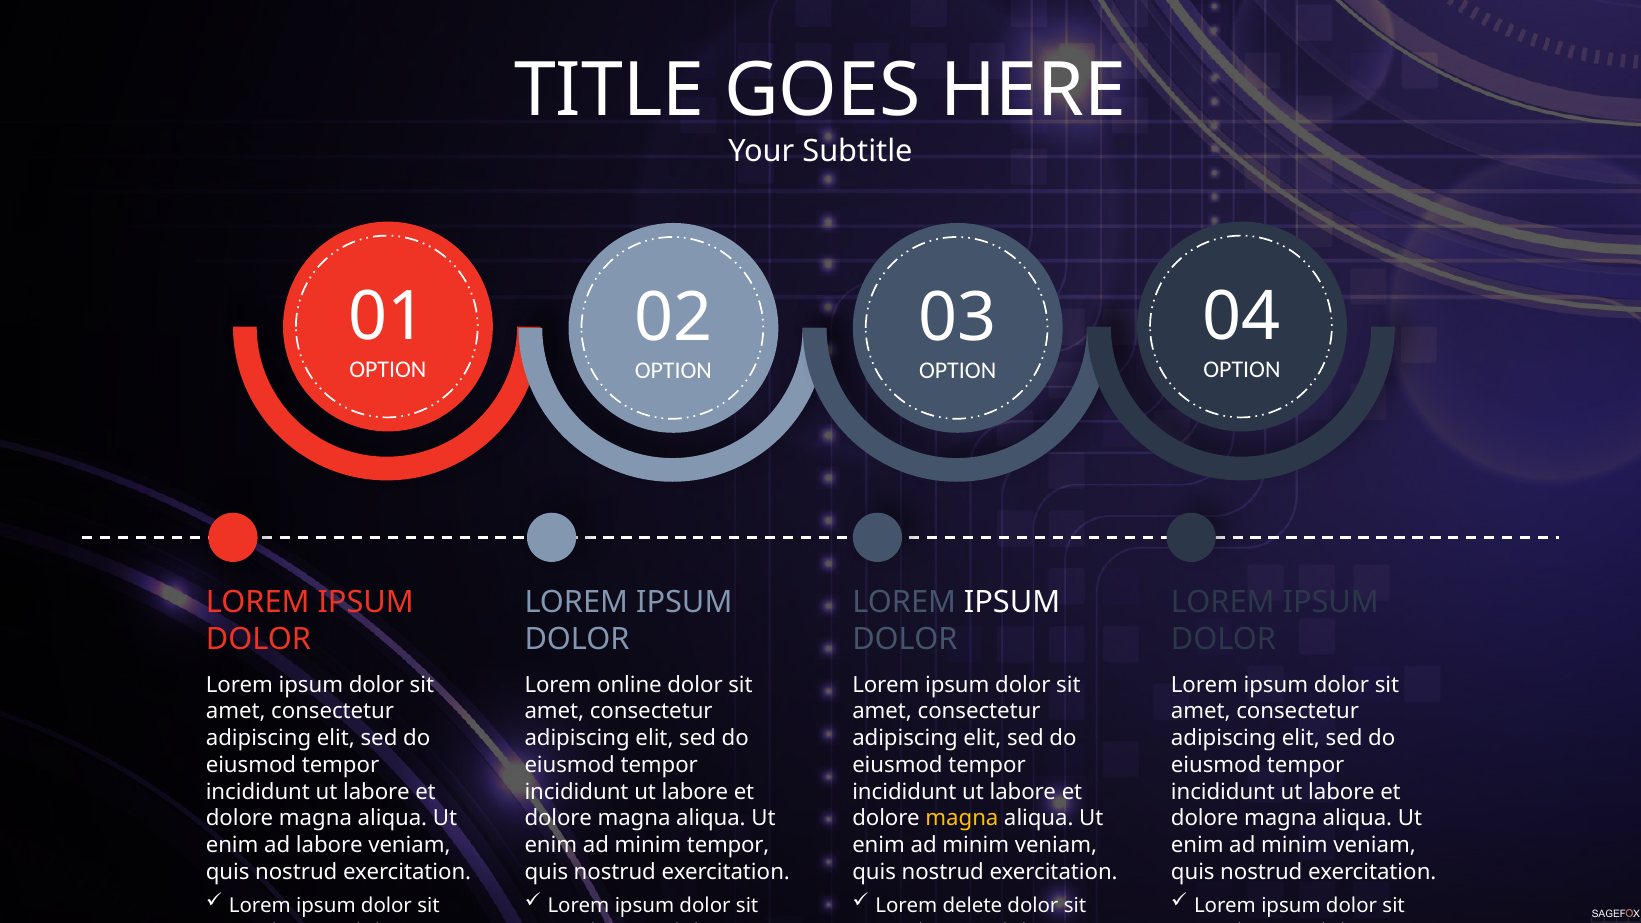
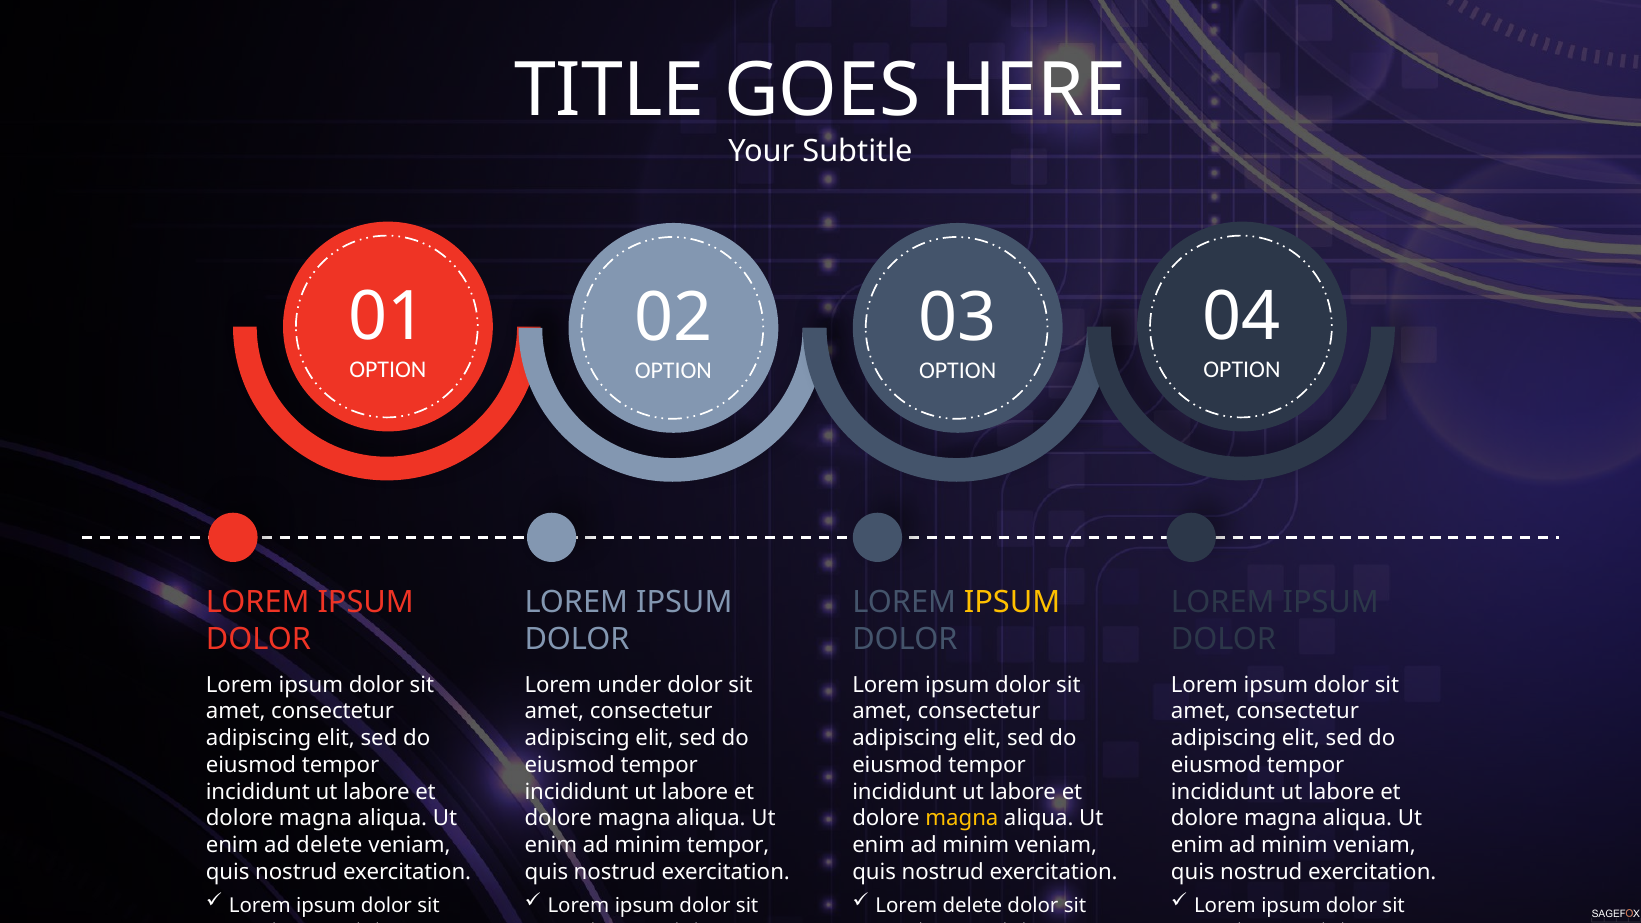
IPSUM at (1012, 602) colour: white -> yellow
online: online -> under
ad labore: labore -> delete
